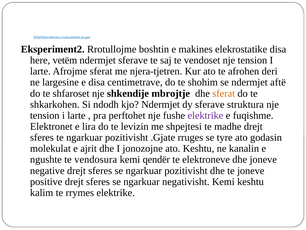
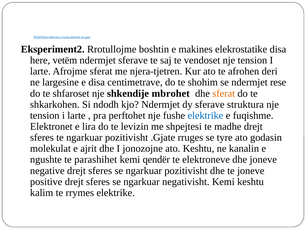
aftë: aftë -> rese
mbrojtje: mbrojtje -> mbrohet
elektrike at (205, 115) colour: purple -> blue
vendosura: vendosura -> parashihet
